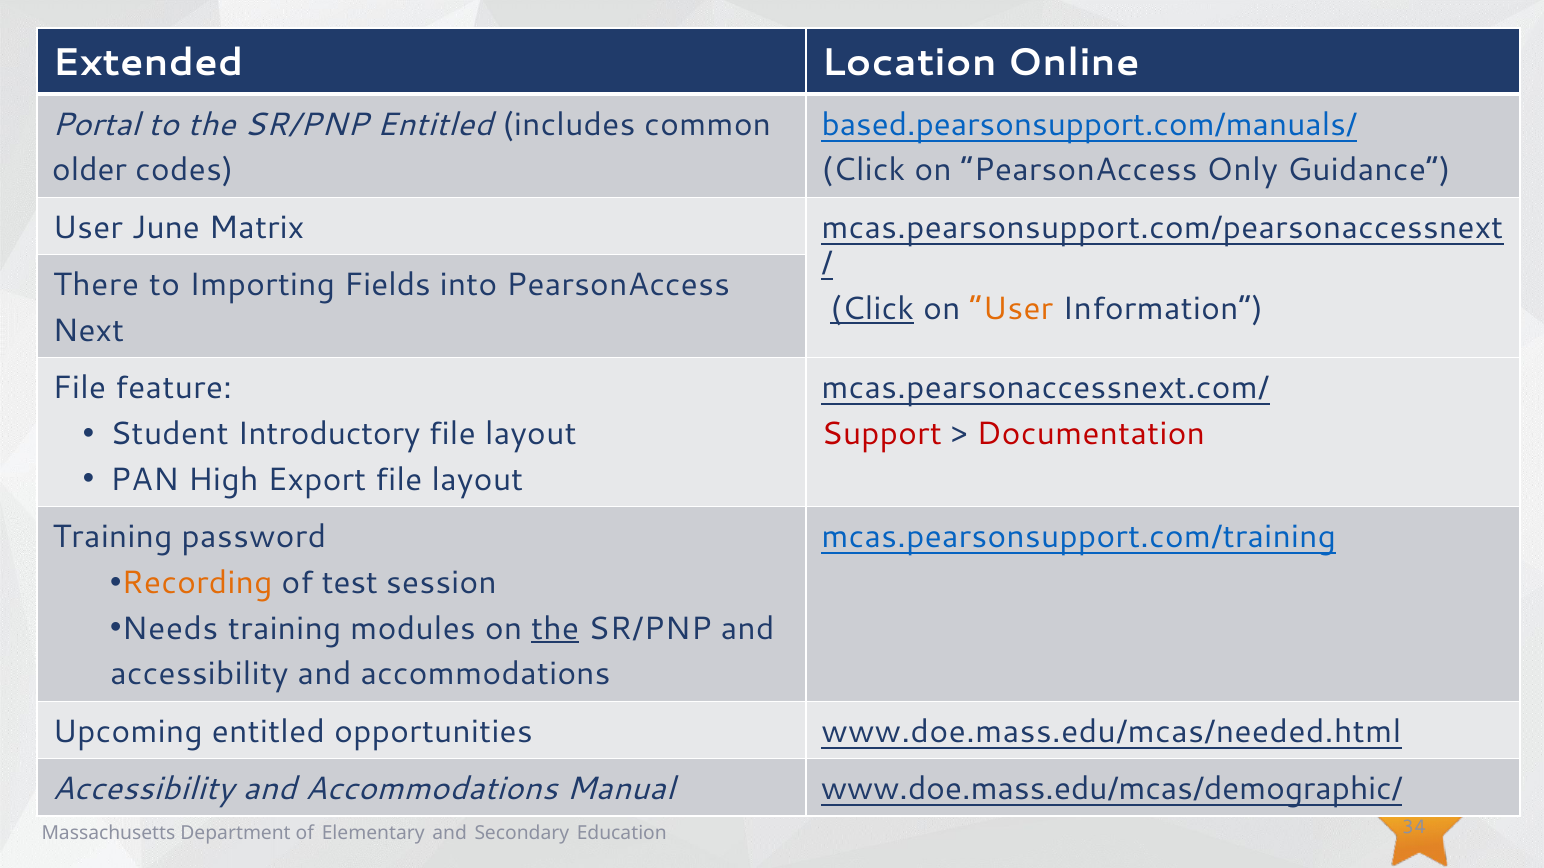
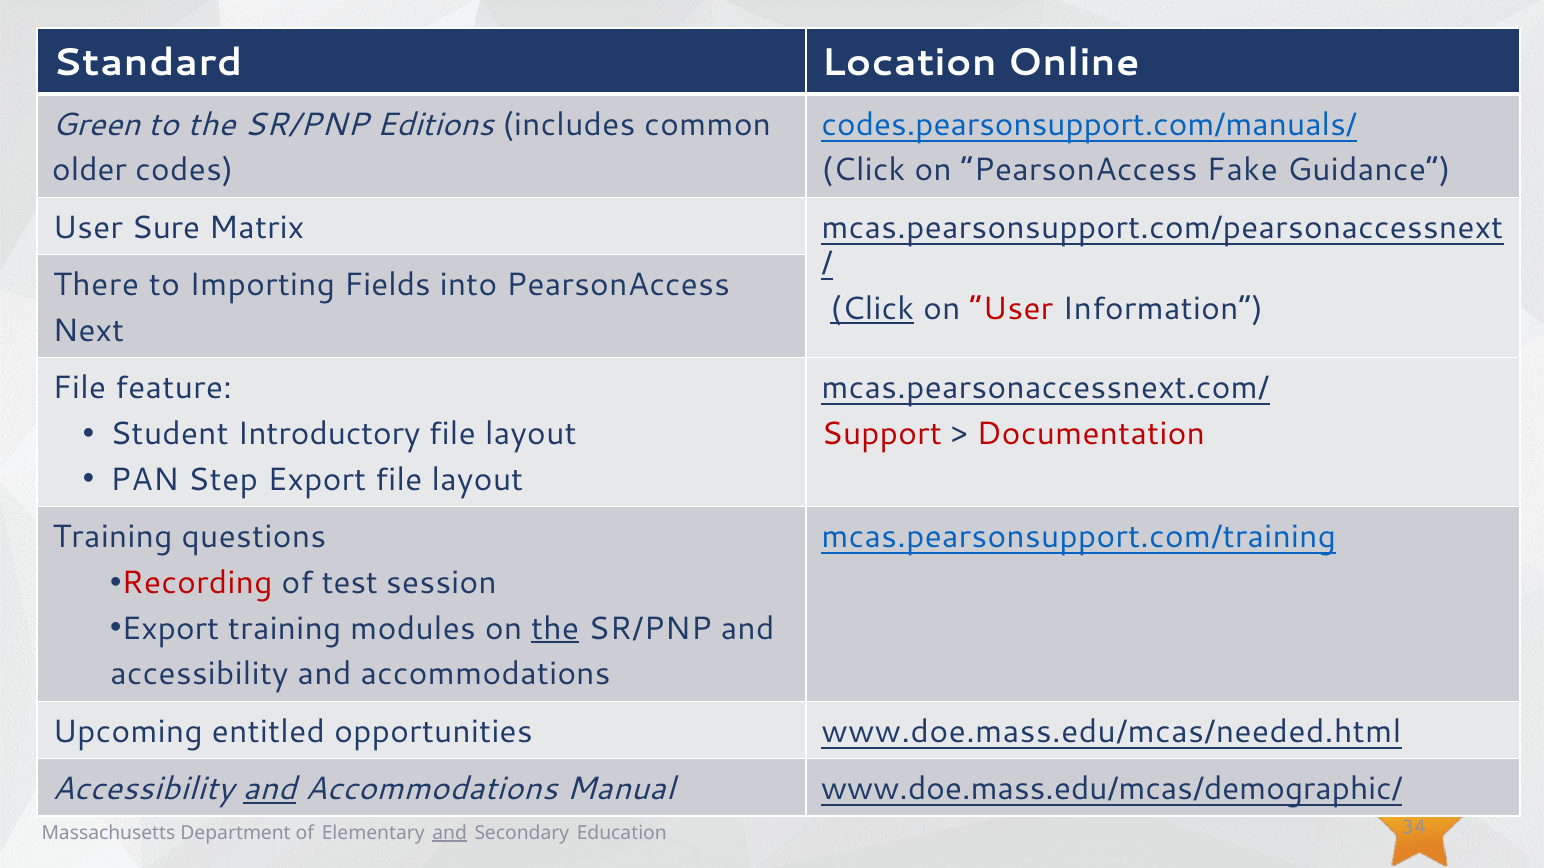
Extended: Extended -> Standard
Portal: Portal -> Green
SR/PNP Entitled: Entitled -> Editions
based.pearsonsupport.com/manuals/: based.pearsonsupport.com/manuals/ -> codes.pearsonsupport.com/manuals/
Only: Only -> Fake
June: June -> Sure
User at (1011, 309) colour: orange -> red
High: High -> Step
password: password -> questions
Recording colour: orange -> red
Needs at (170, 629): Needs -> Export
and at (270, 789) underline: none -> present
and at (450, 833) underline: none -> present
